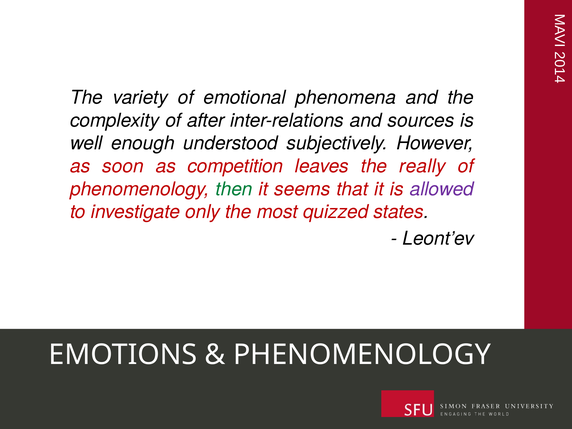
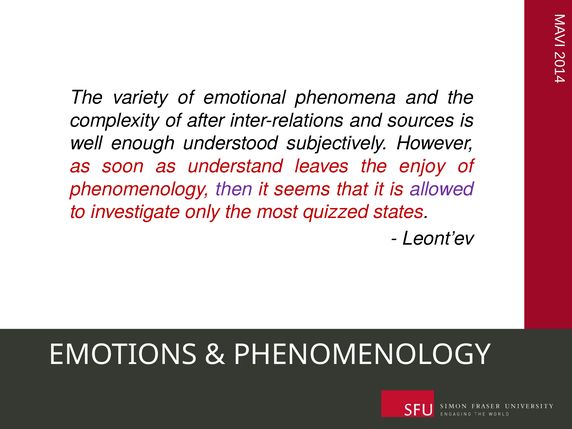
competition: competition -> understand
really: really -> enjoy
then colour: green -> purple
